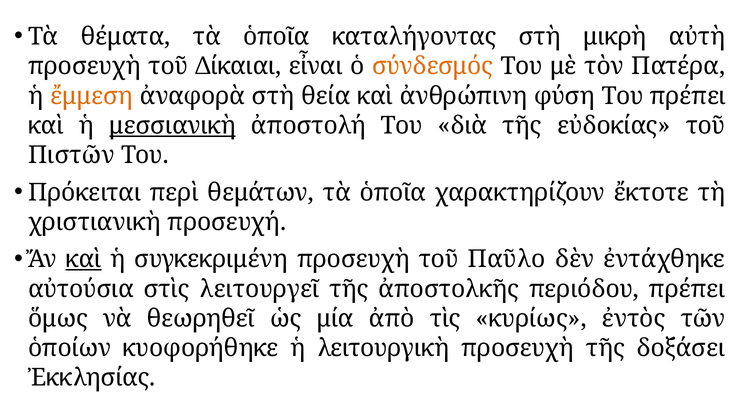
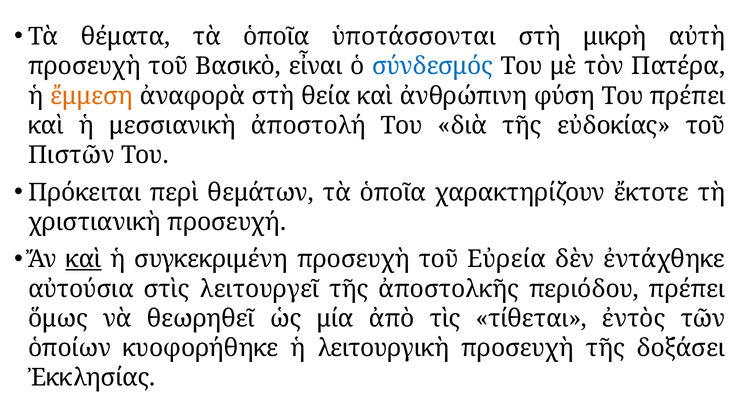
καταλήγοντας: καταλήγοντας -> ὑποτάσσονται
Δίκαιαι: Δίκαιαι -> Βασικὸ
σύνδεσμός colour: orange -> blue
μεσσιανικὴ underline: present -> none
Παῦλο: Παῦλο -> Εὐρεία
κυρίως: κυρίως -> τίθεται
